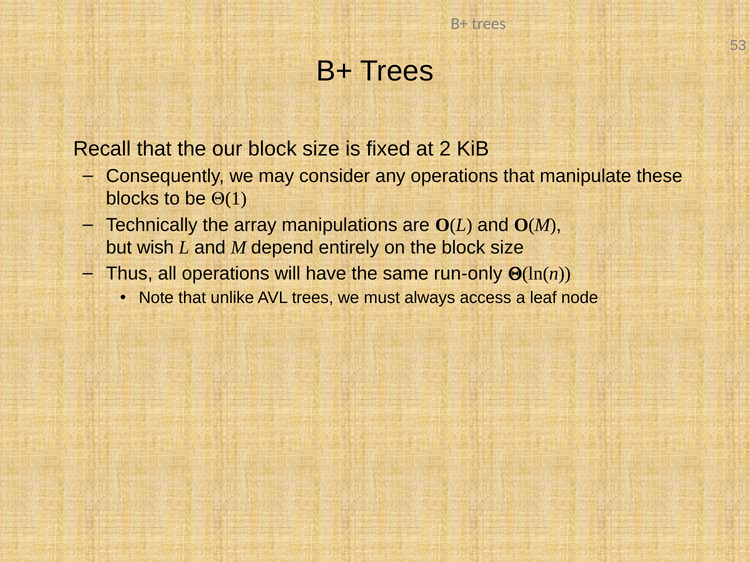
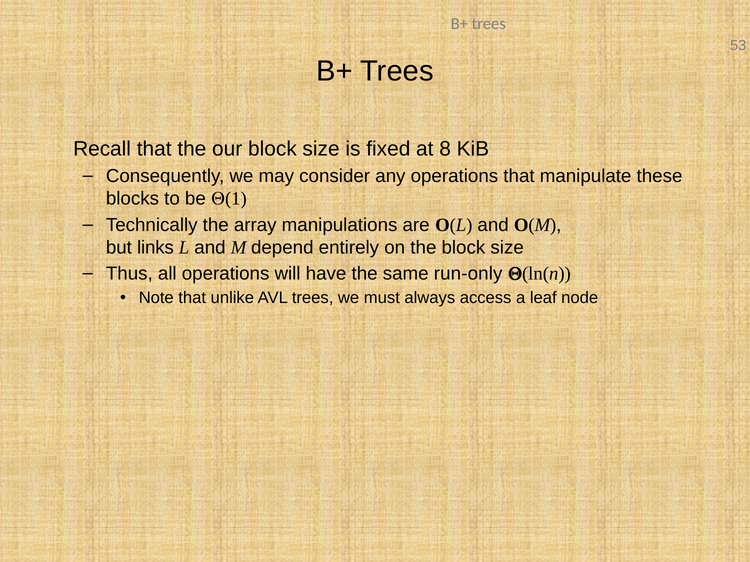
2: 2 -> 8
wish: wish -> links
